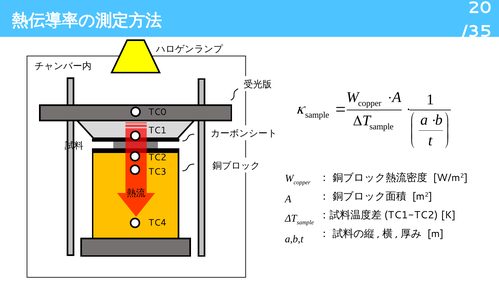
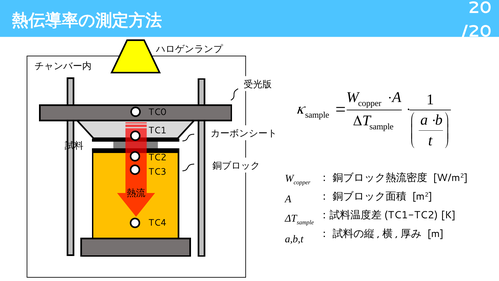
/35: /35 -> /20
